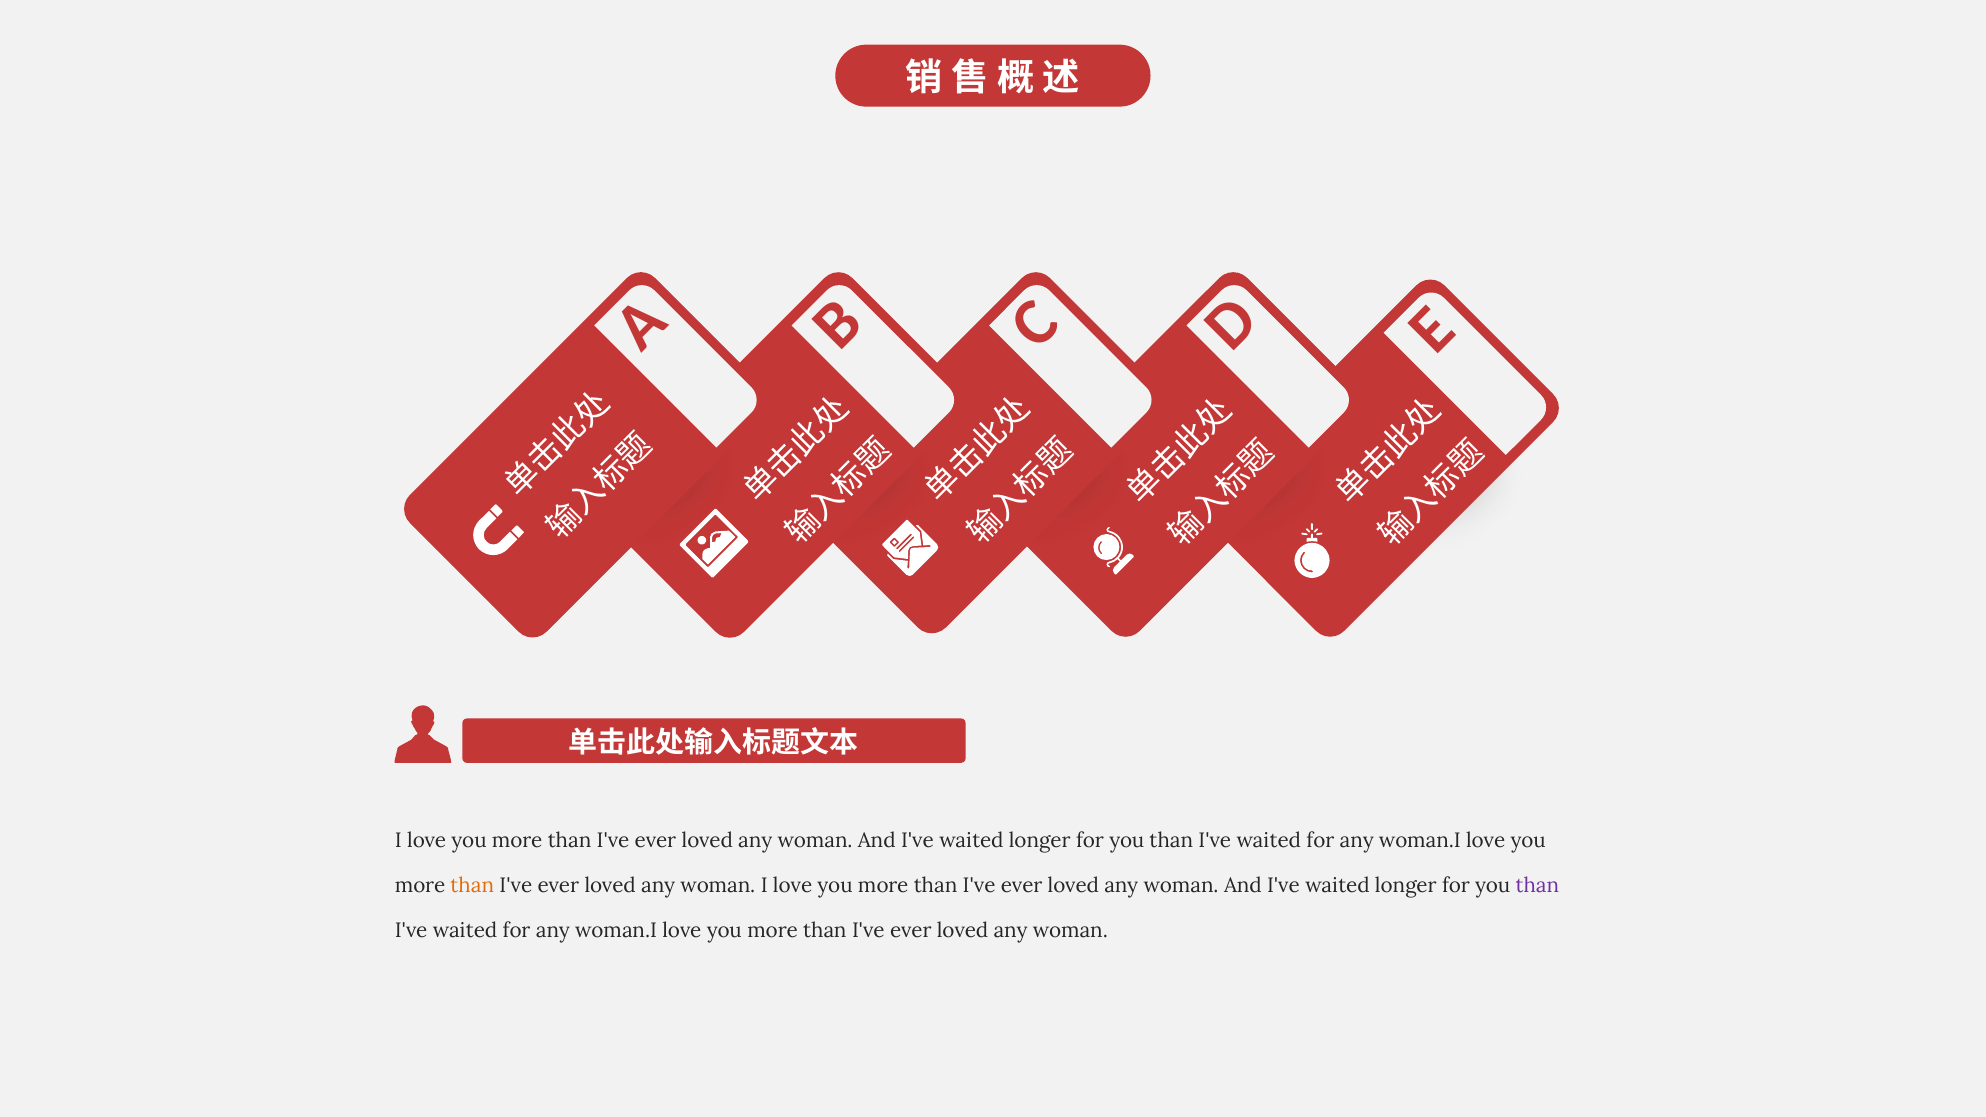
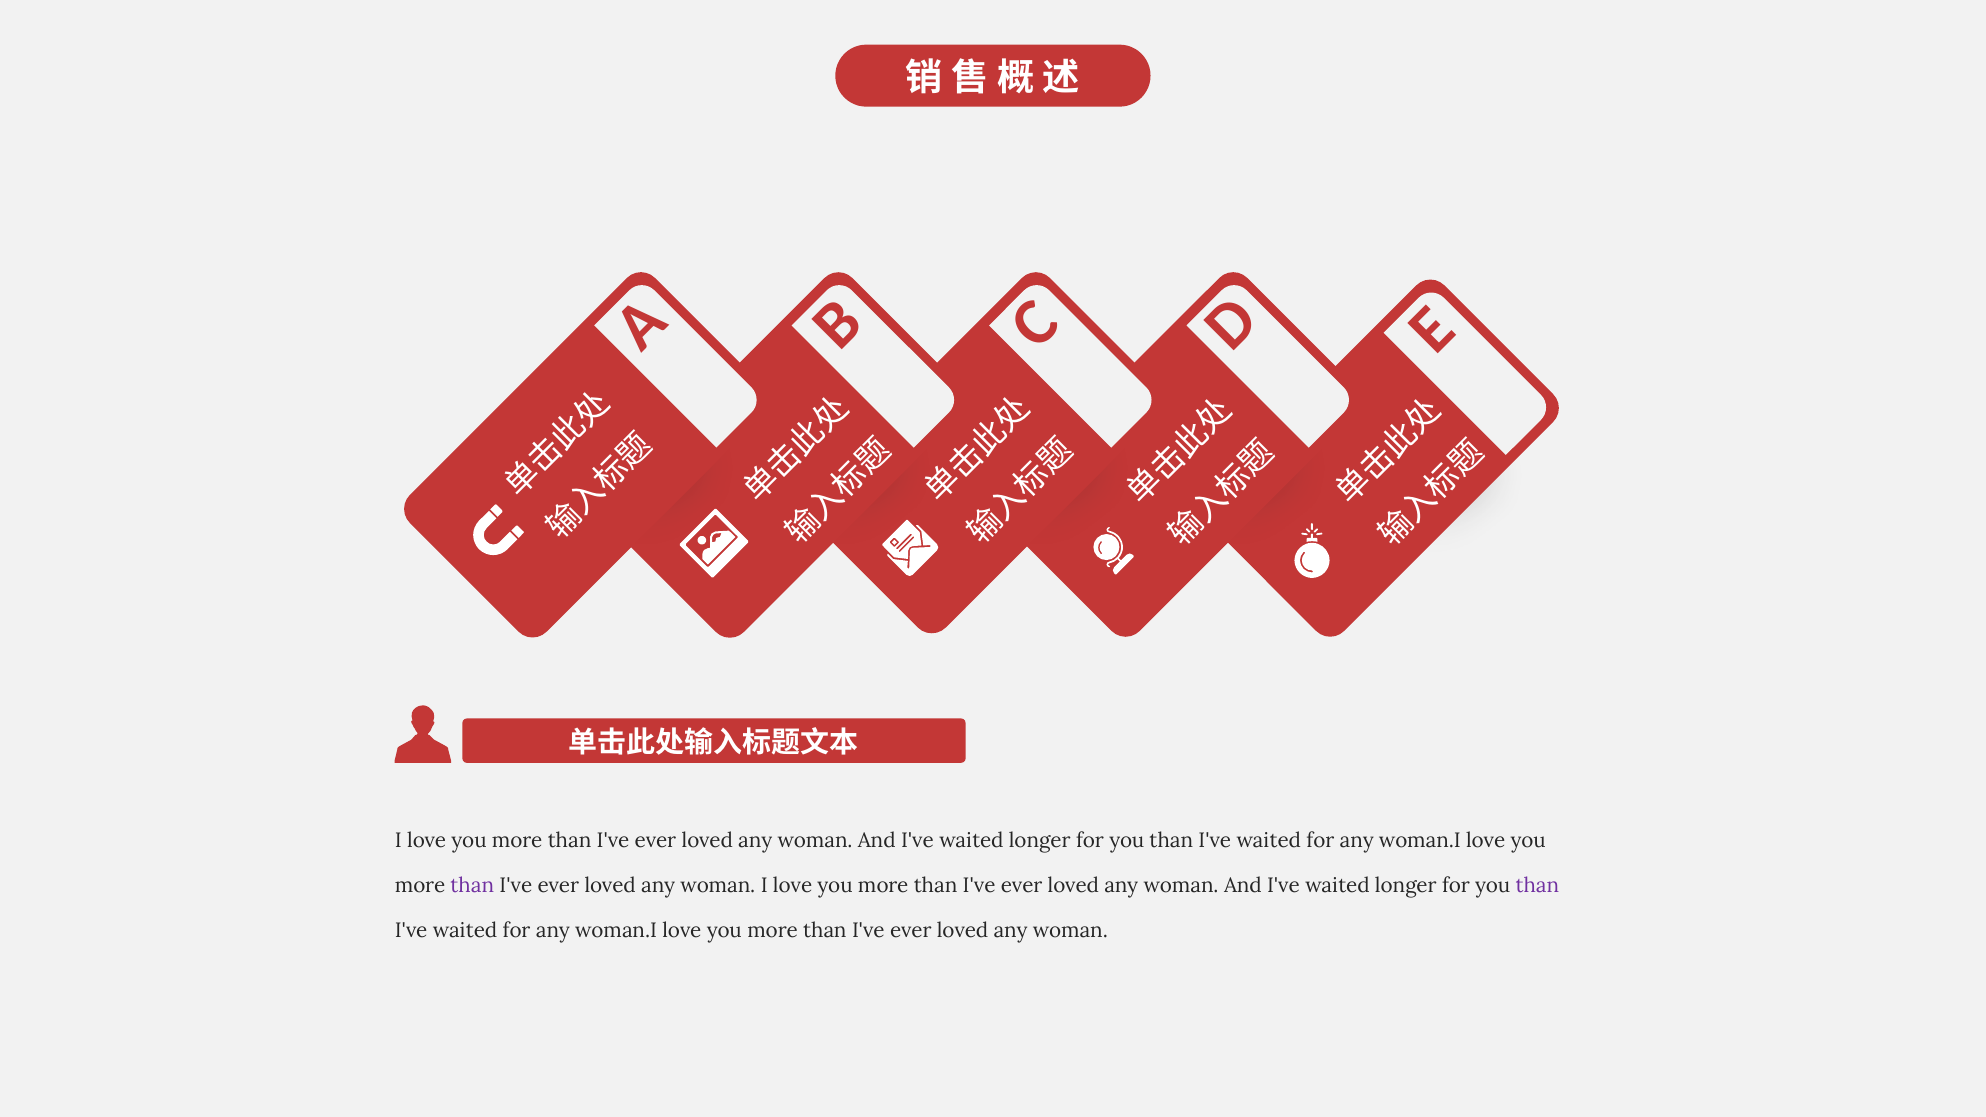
than at (472, 886) colour: orange -> purple
